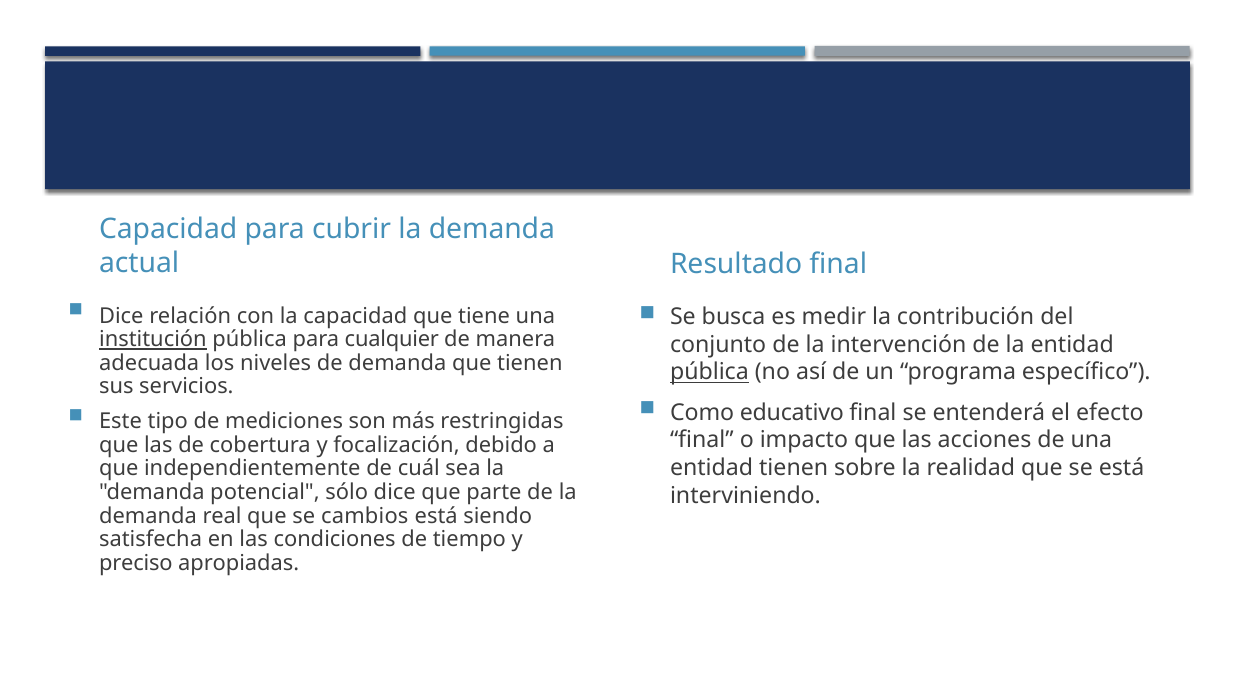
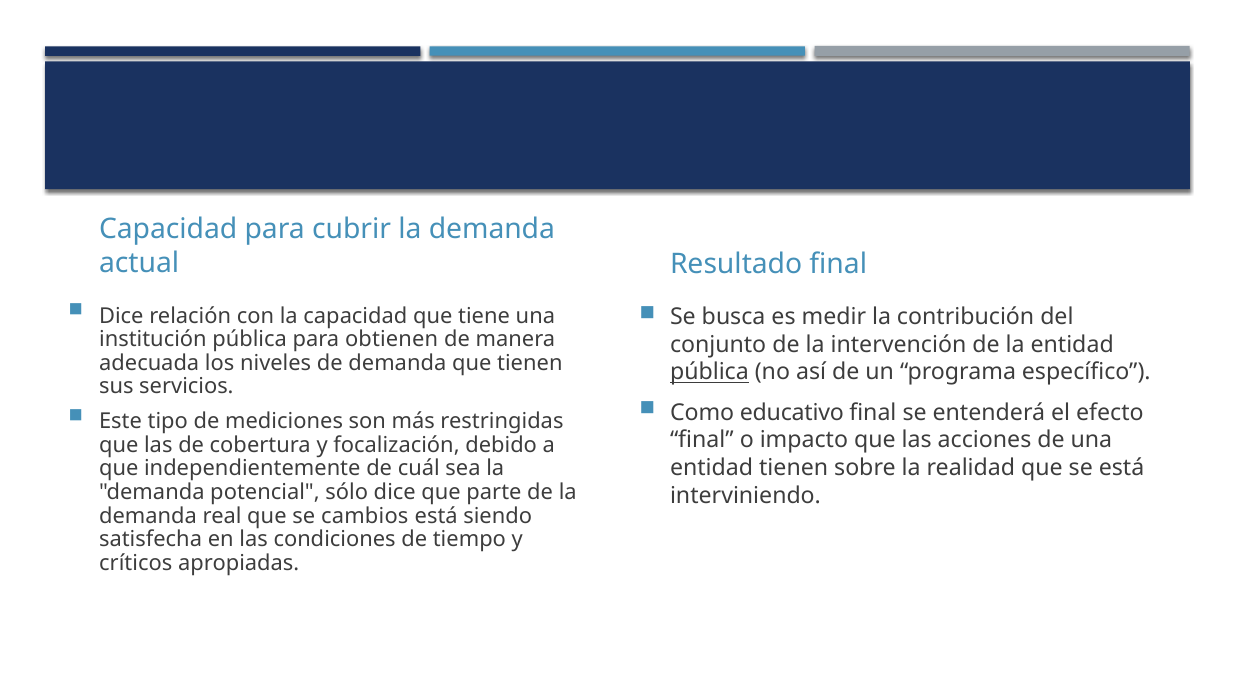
institución underline: present -> none
cualquier: cualquier -> obtienen
preciso: preciso -> críticos
